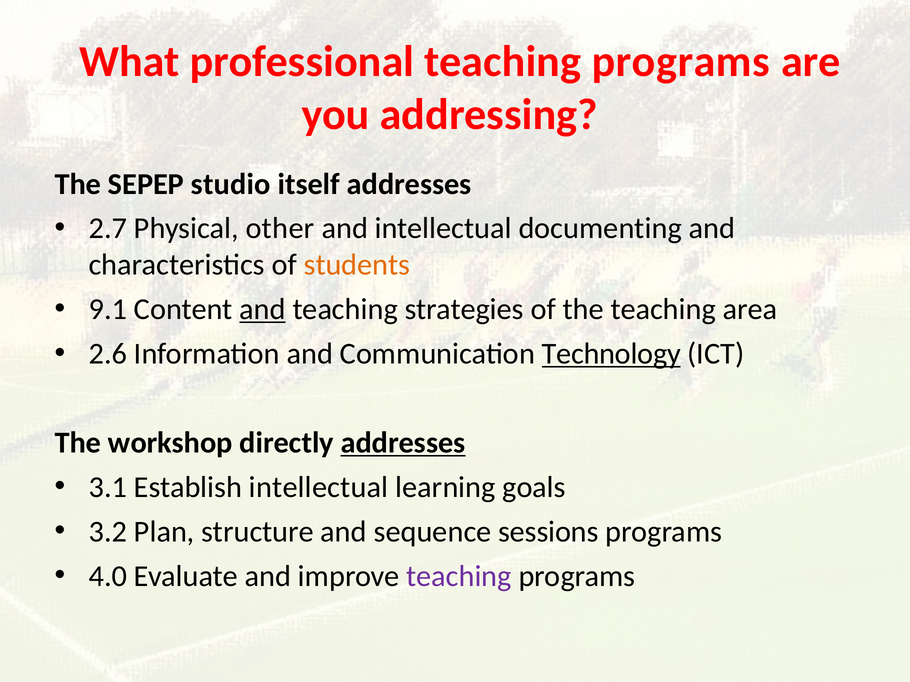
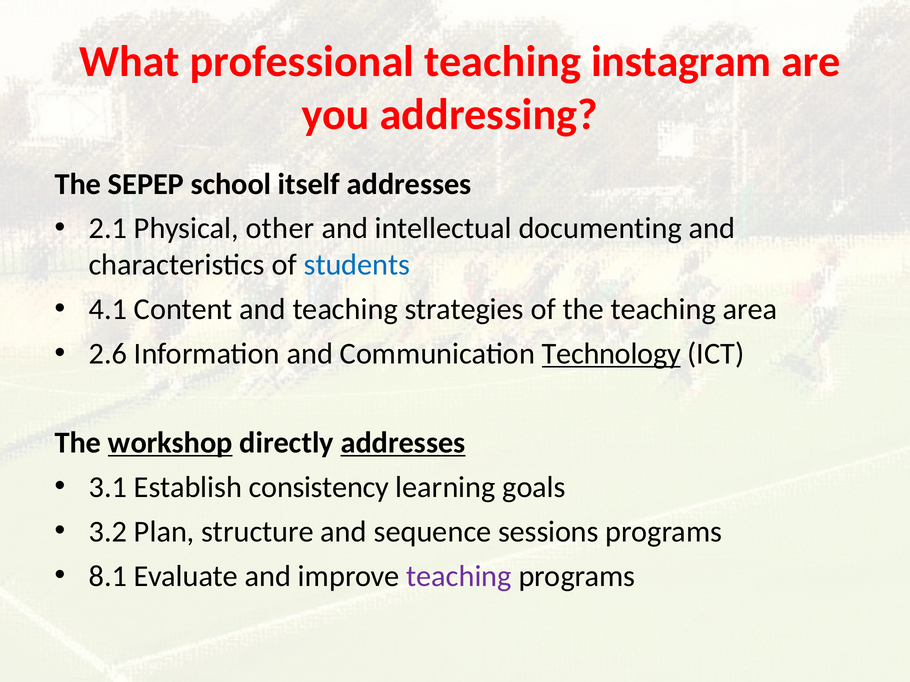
professional teaching programs: programs -> instagram
studio: studio -> school
2.7: 2.7 -> 2.1
students colour: orange -> blue
9.1: 9.1 -> 4.1
and at (263, 310) underline: present -> none
workshop underline: none -> present
Establish intellectual: intellectual -> consistency
4.0: 4.0 -> 8.1
